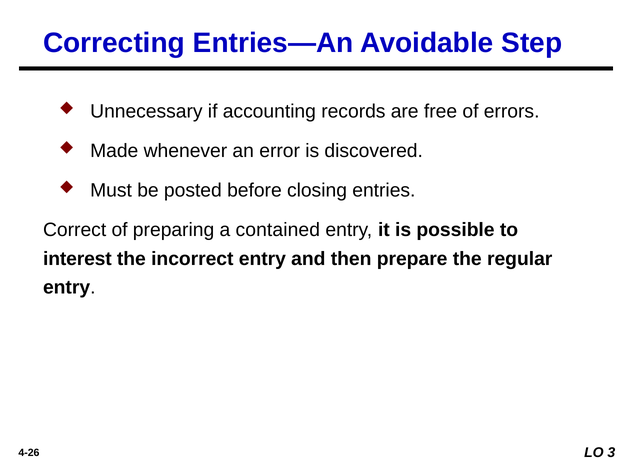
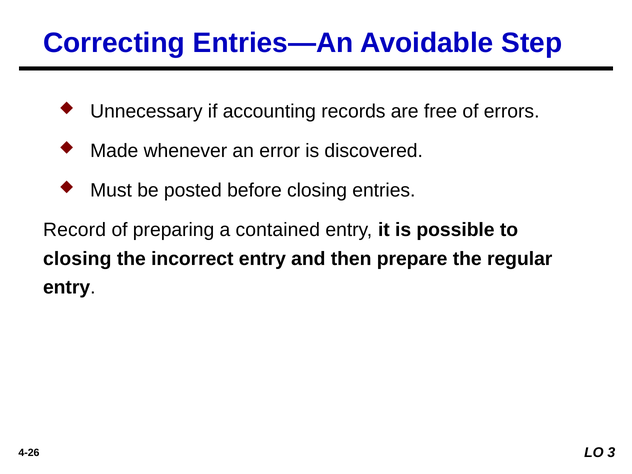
Correct: Correct -> Record
interest at (77, 259): interest -> closing
